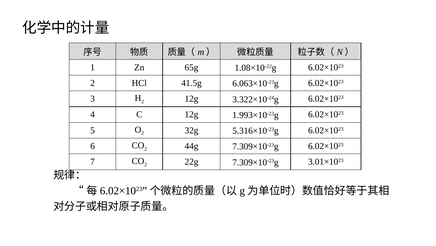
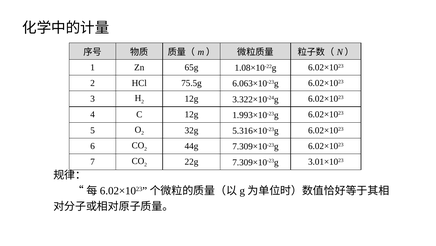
41.5g: 41.5g -> 75.5g
